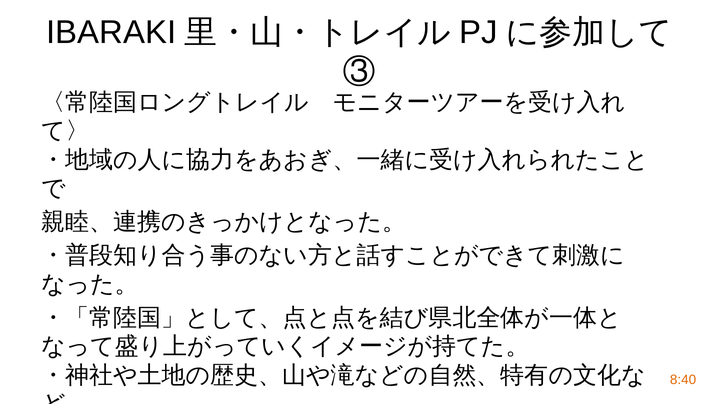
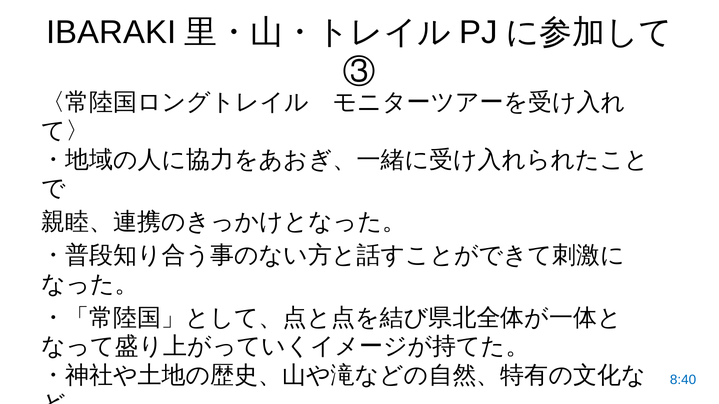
8:40 colour: orange -> blue
